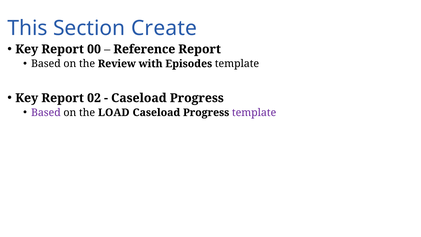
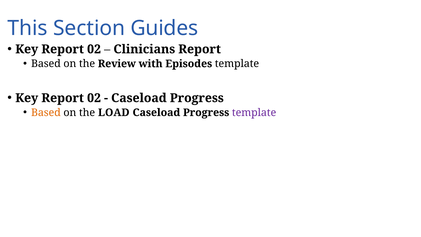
Create: Create -> Guides
00 at (94, 49): 00 -> 02
Reference: Reference -> Clinicians
Based at (46, 112) colour: purple -> orange
